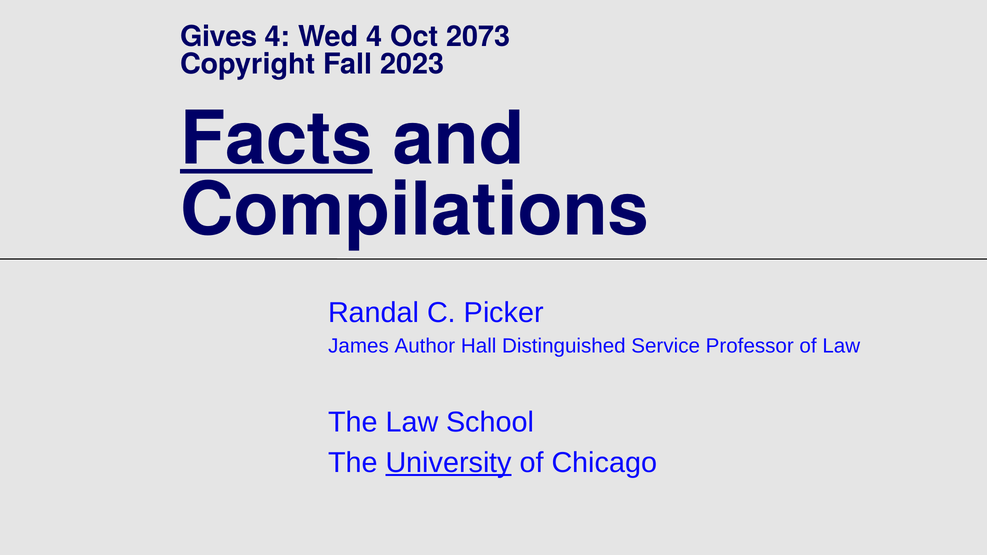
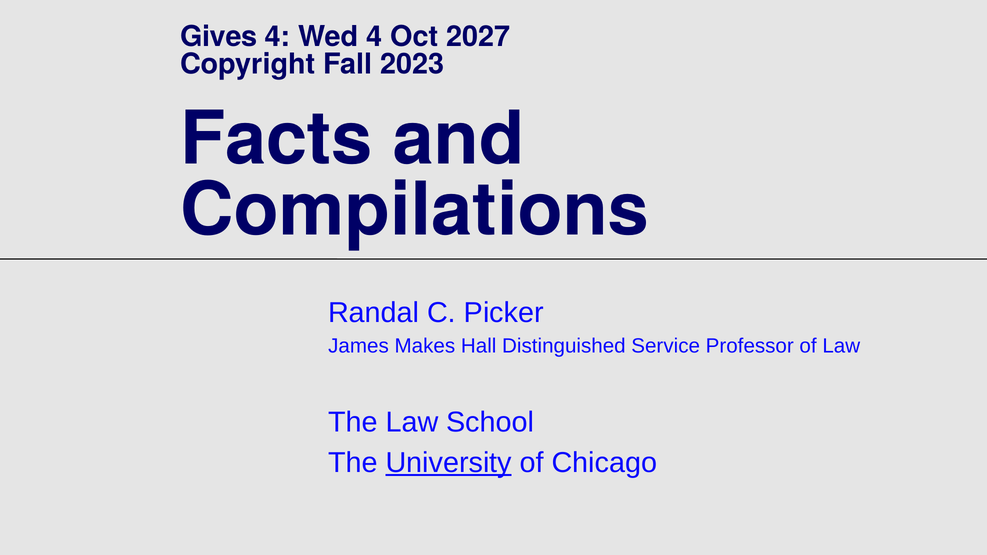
2073: 2073 -> 2027
Facts underline: present -> none
Author: Author -> Makes
